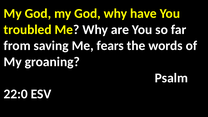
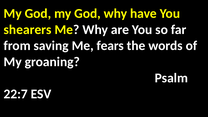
troubled: troubled -> shearers
22:0: 22:0 -> 22:7
